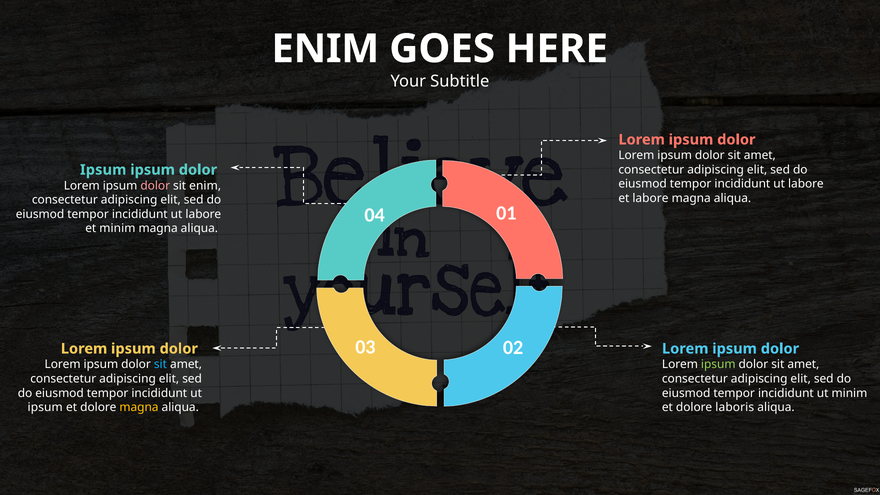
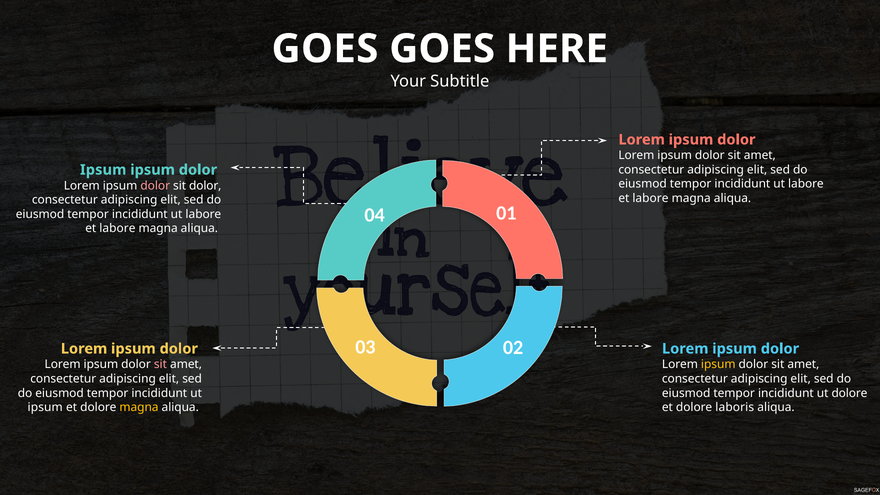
ENIM at (325, 49): ENIM -> GOES
sit enim: enim -> dolor
minim at (117, 229): minim -> labore
sit at (160, 364) colour: light blue -> pink
ipsum at (718, 364) colour: light green -> yellow
ut minim: minim -> dolore
